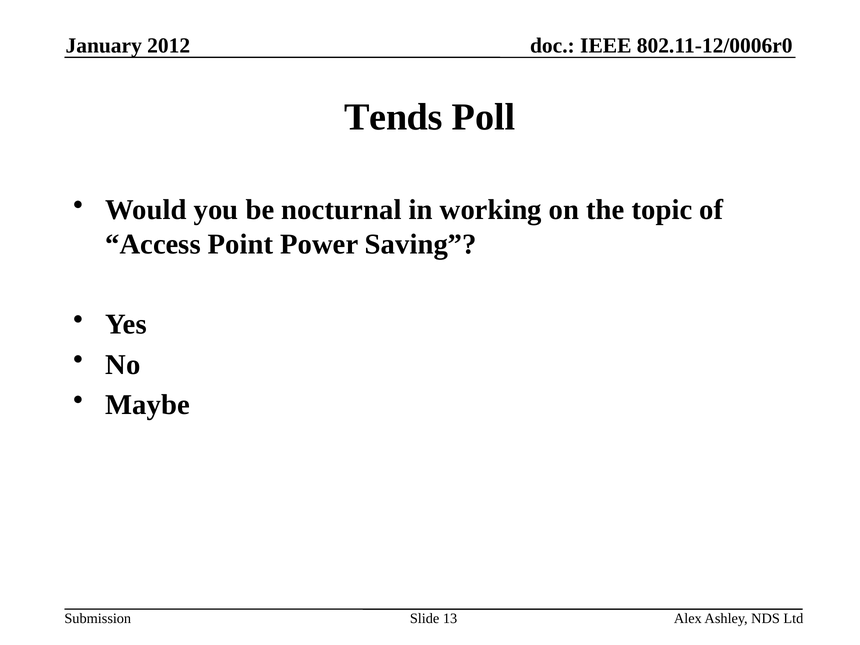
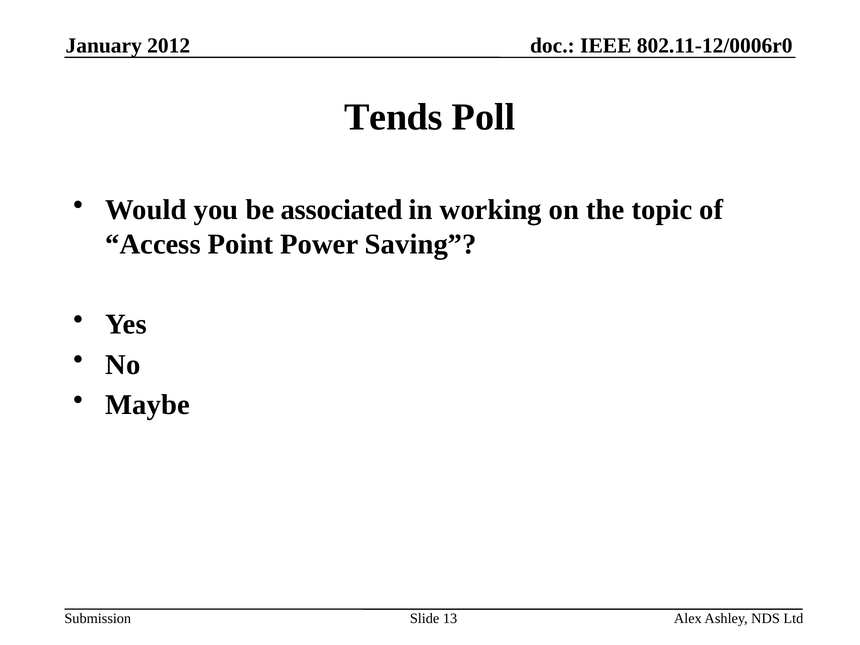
nocturnal: nocturnal -> associated
